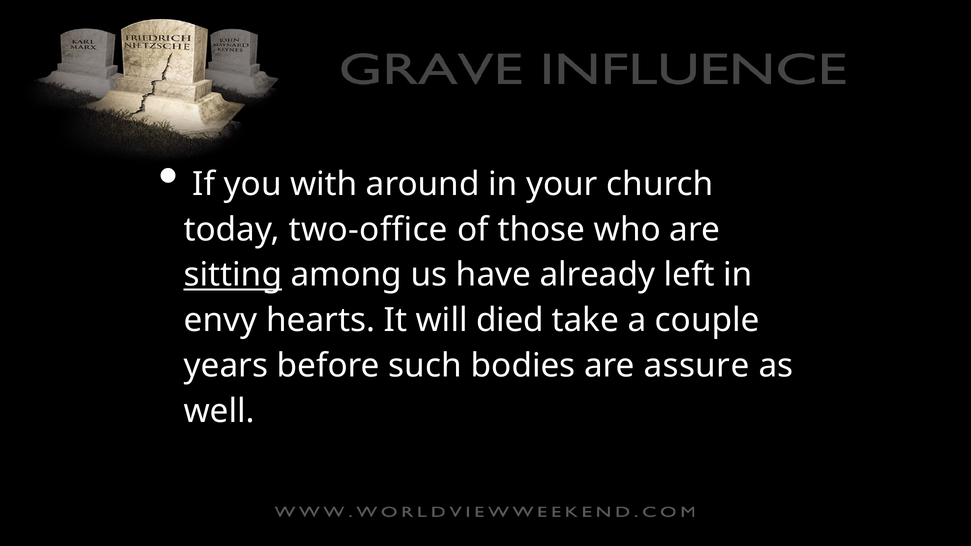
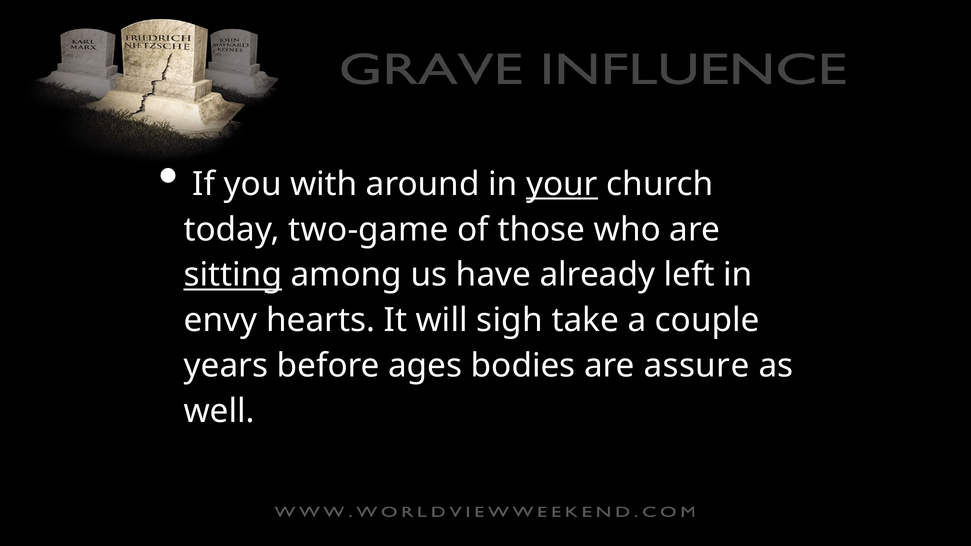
your underline: none -> present
two-office: two-office -> two-game
died: died -> sigh
such: such -> ages
